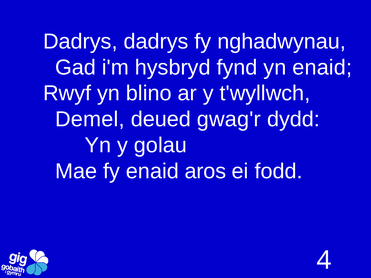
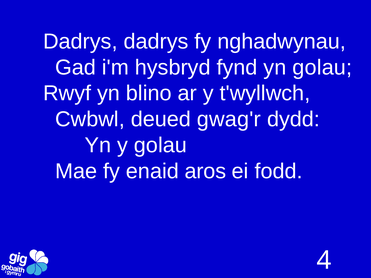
yn enaid: enaid -> golau
Demel: Demel -> Cwbwl
